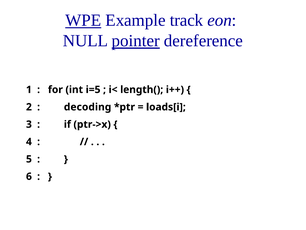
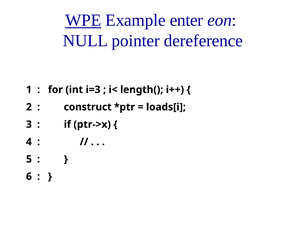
track: track -> enter
pointer underline: present -> none
i=5: i=5 -> i=3
decoding: decoding -> construct
